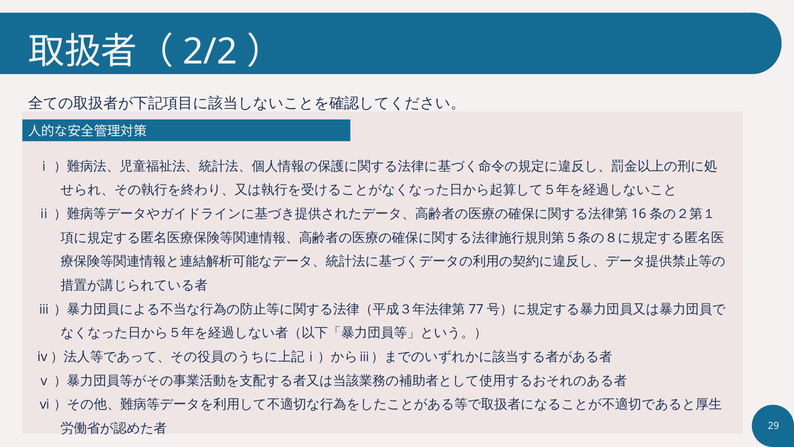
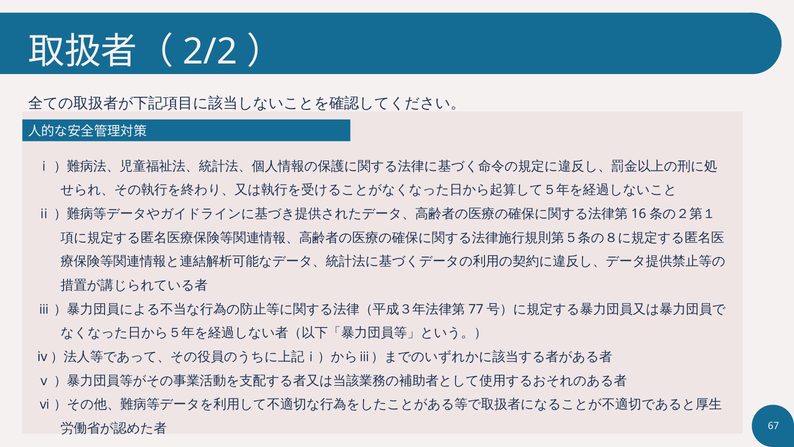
29: 29 -> 67
